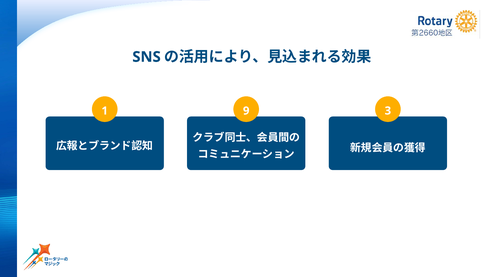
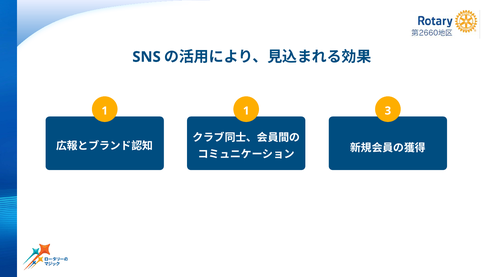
1 9: 9 -> 1
